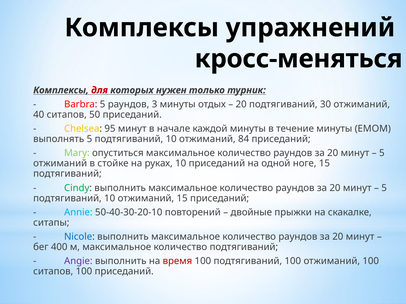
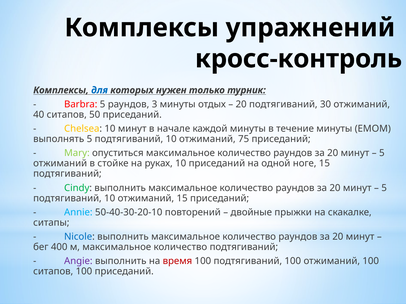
кросс-меняться: кросс-меняться -> кросс-контроль
для colour: red -> blue
Chelsea 95: 95 -> 10
84: 84 -> 75
